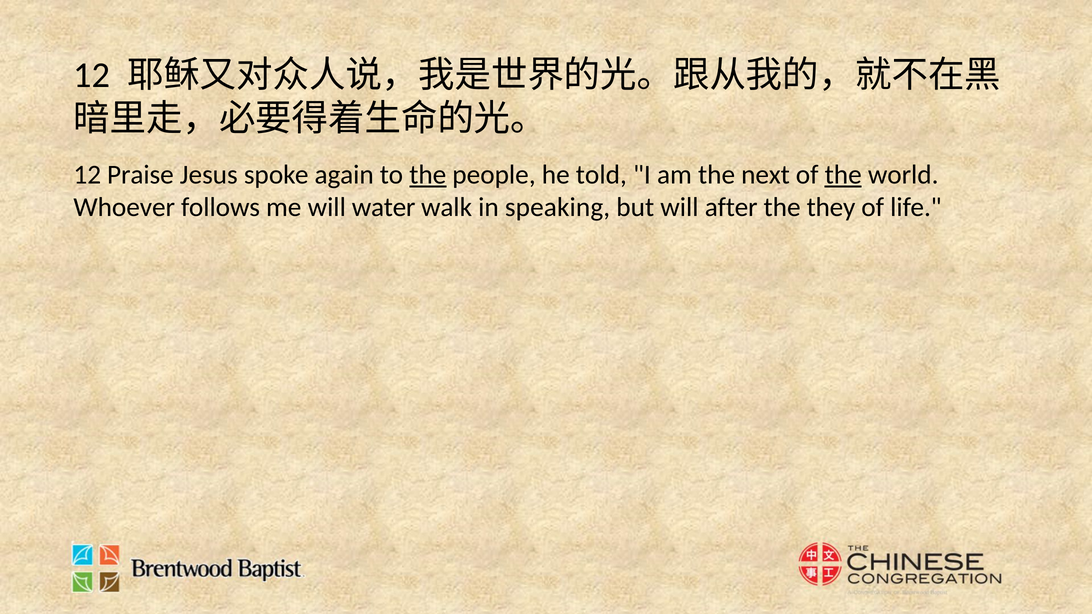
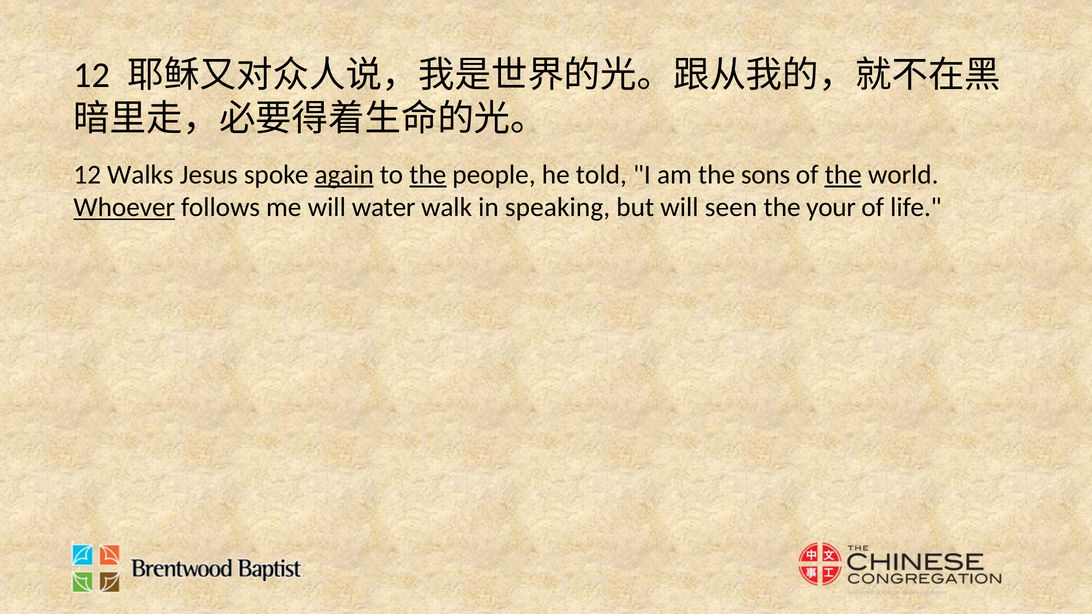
Praise: Praise -> Walks
again underline: none -> present
next: next -> sons
Whoever underline: none -> present
after: after -> seen
they: they -> your
